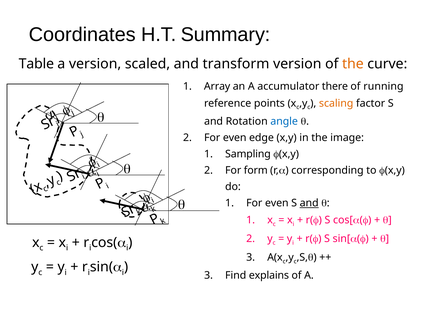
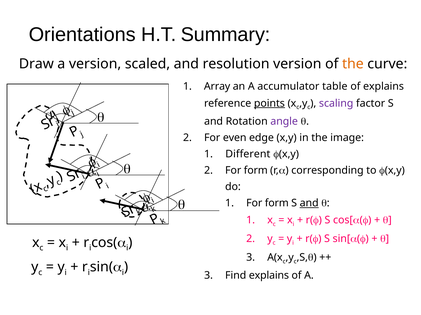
Coordinates: Coordinates -> Orientations
Table: Table -> Draw
transform: transform -> resolution
there: there -> table
of running: running -> explains
points underline: none -> present
scaling colour: orange -> purple
angle colour: blue -> purple
Sampling: Sampling -> Different
even at (277, 204): even -> form
